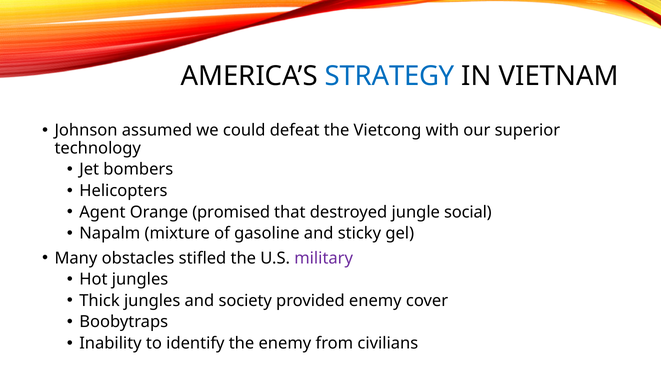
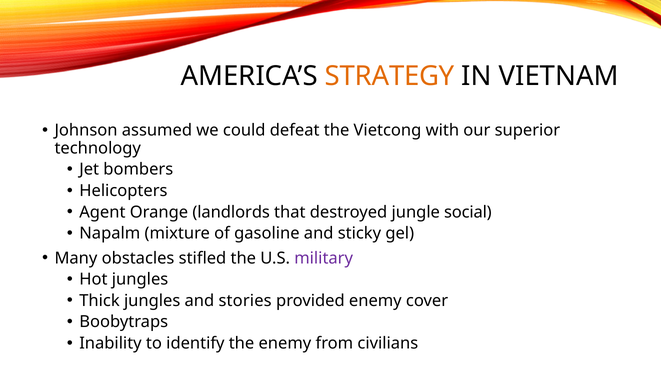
STRATEGY colour: blue -> orange
promised: promised -> landlords
society: society -> stories
